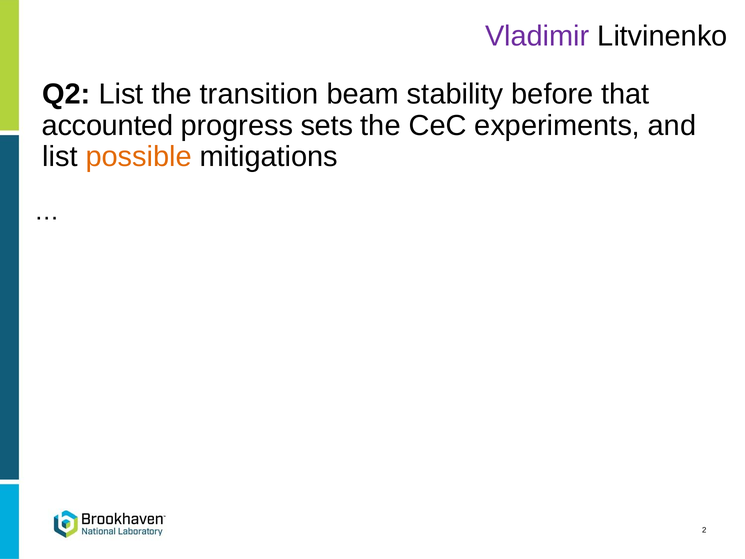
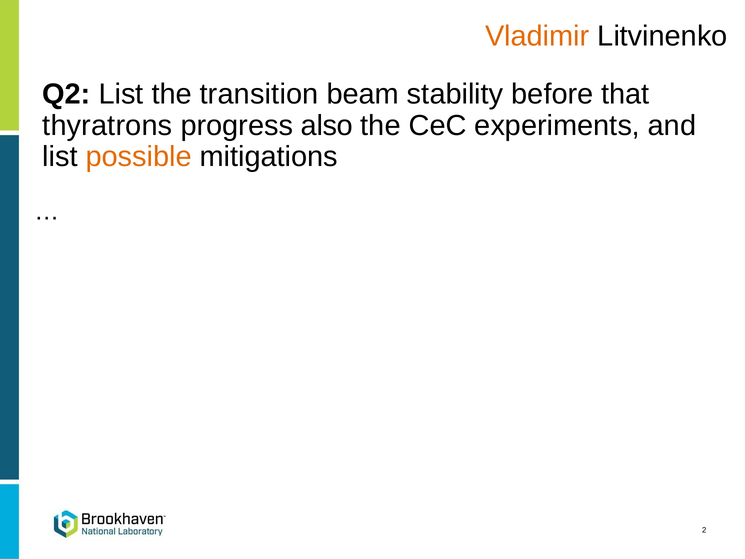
Vladimir colour: purple -> orange
accounted: accounted -> thyratrons
sets: sets -> also
